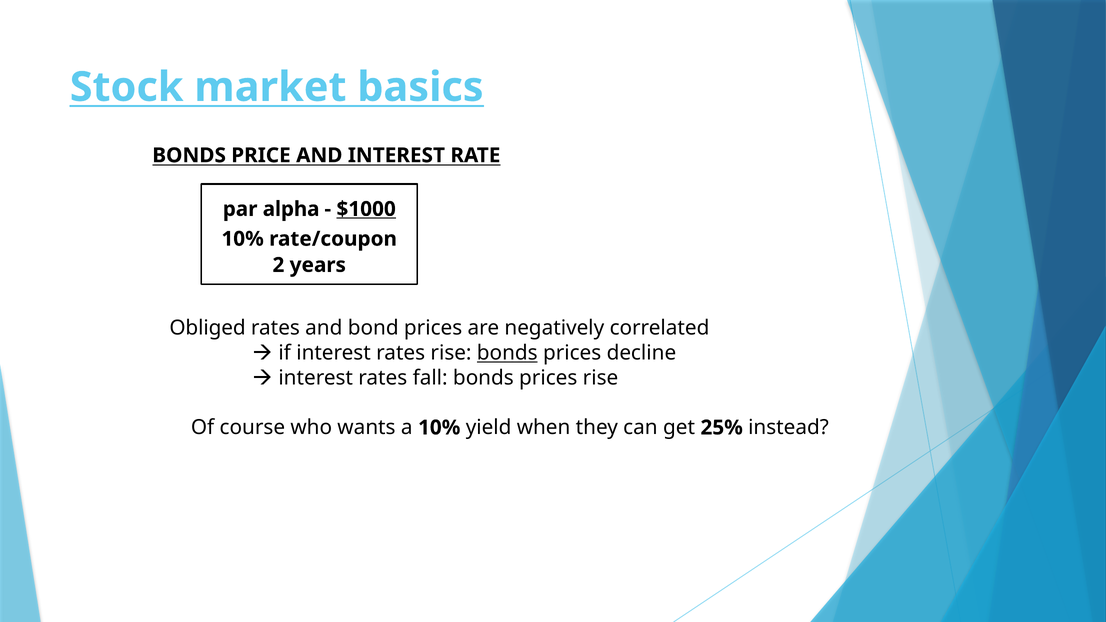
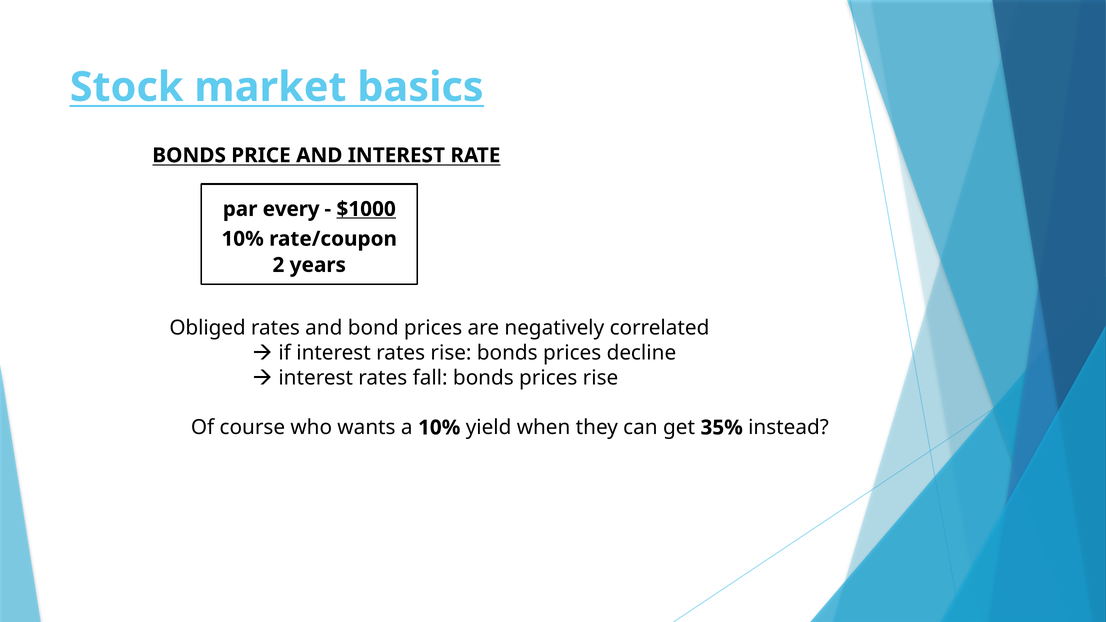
alpha: alpha -> every
bonds at (507, 353) underline: present -> none
25%: 25% -> 35%
